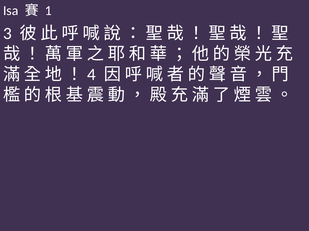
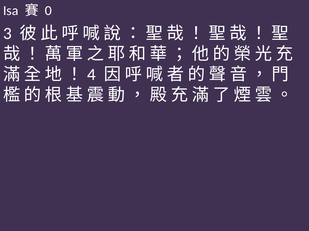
1: 1 -> 0
